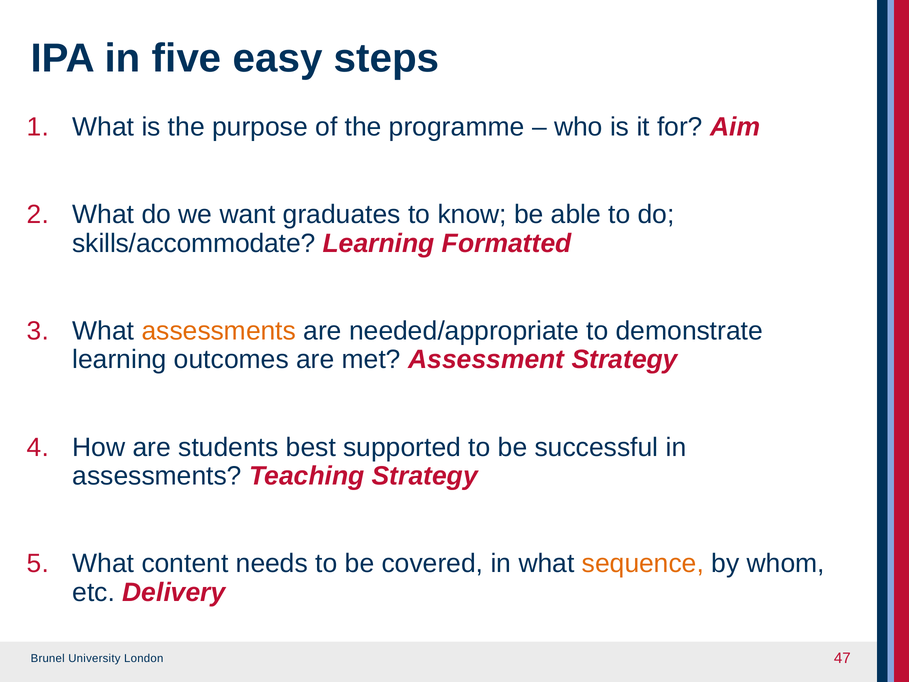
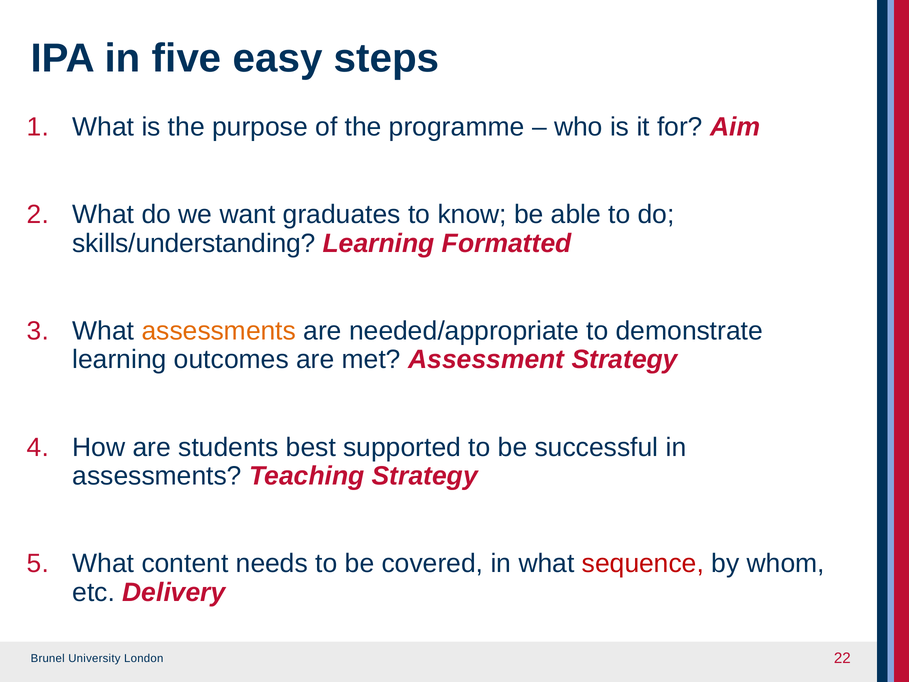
skills/accommodate: skills/accommodate -> skills/understanding
sequence colour: orange -> red
47: 47 -> 22
